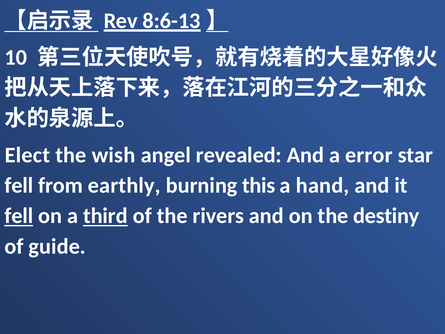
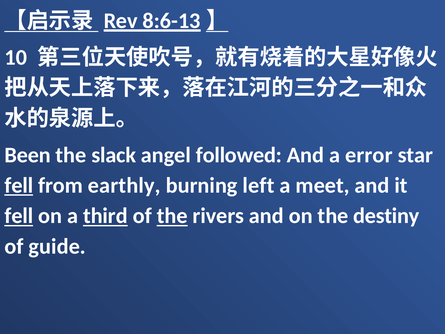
Elect: Elect -> Been
wish: wish -> slack
revealed: revealed -> followed
fell at (19, 185) underline: none -> present
this: this -> left
hand: hand -> meet
the at (172, 216) underline: none -> present
